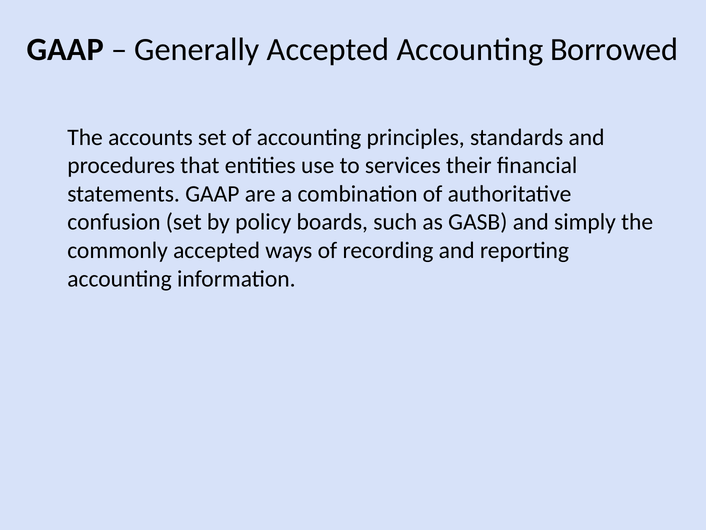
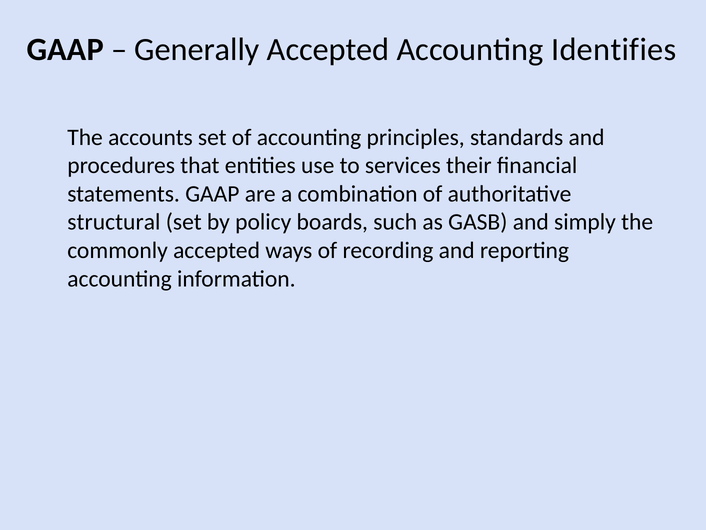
Borrowed: Borrowed -> Identifies
confusion: confusion -> structural
